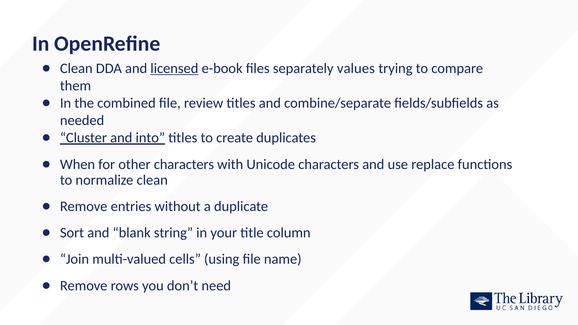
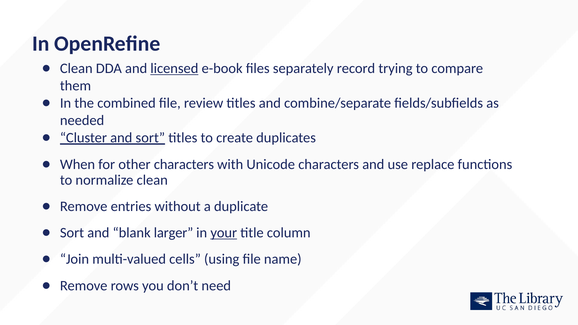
values: values -> record
and into: into -> sort
string: string -> larger
your underline: none -> present
